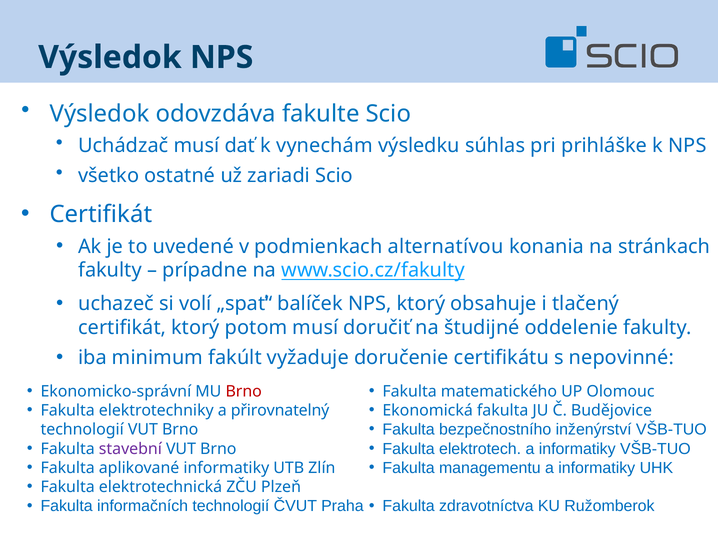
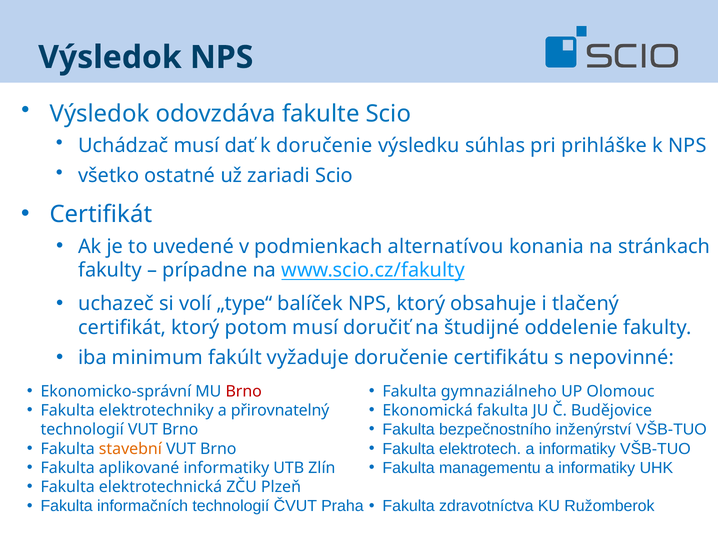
k vynechám: vynechám -> doručenie
„spať“: „spať“ -> „type“
matematického: matematického -> gymnaziálneho
stavební colour: purple -> orange
